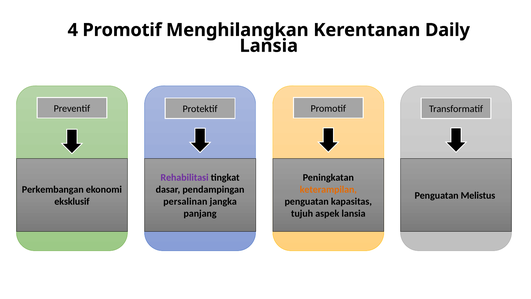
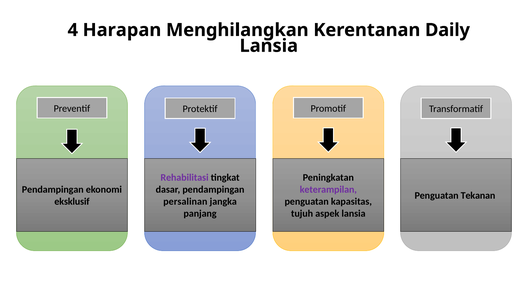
4 Promotif: Promotif -> Harapan
Perkembangan at (53, 189): Perkembangan -> Pendampingan
keterampilan colour: orange -> purple
Melistus: Melistus -> Tekanan
